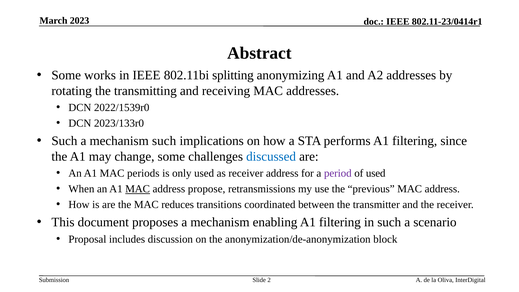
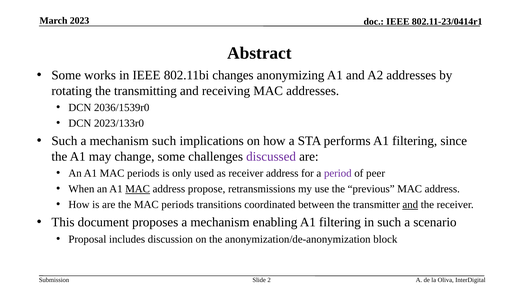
splitting: splitting -> changes
2022/1539r0: 2022/1539r0 -> 2036/1539r0
discussed colour: blue -> purple
of used: used -> peer
the MAC reduces: reduces -> periods
and at (410, 205) underline: none -> present
